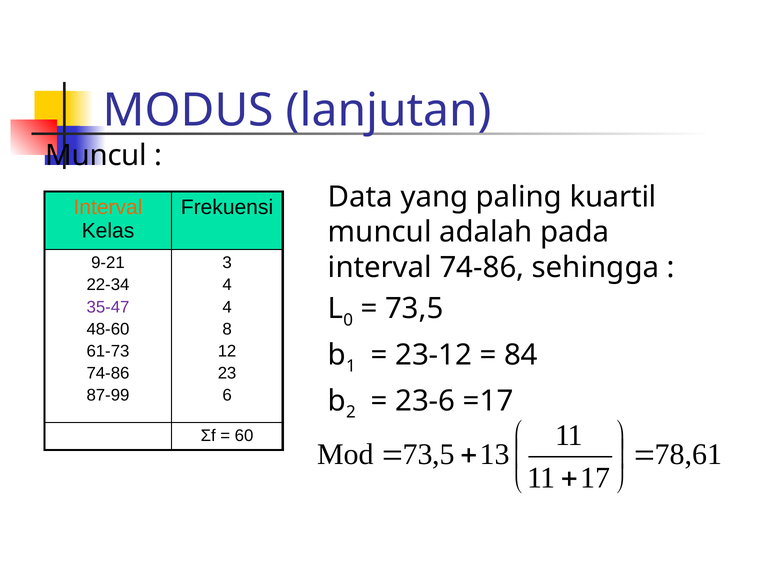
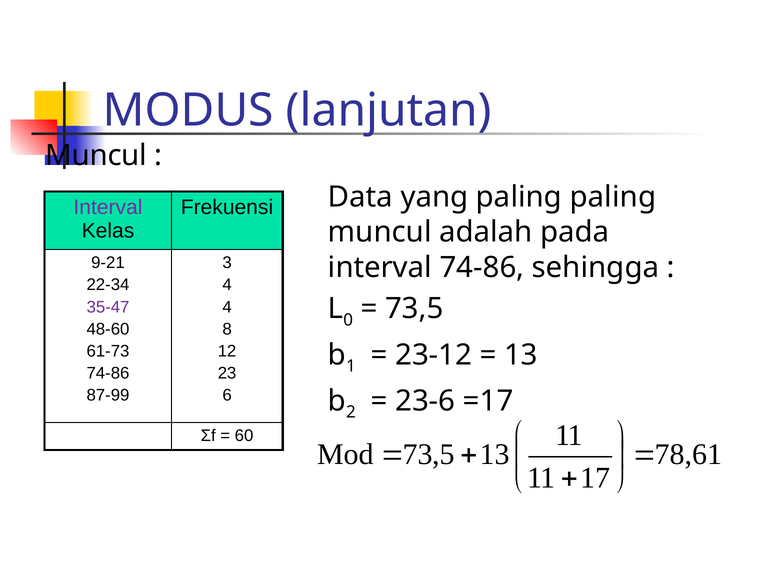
paling kuartil: kuartil -> paling
Interval at (108, 208) colour: orange -> purple
84 at (521, 355): 84 -> 13
